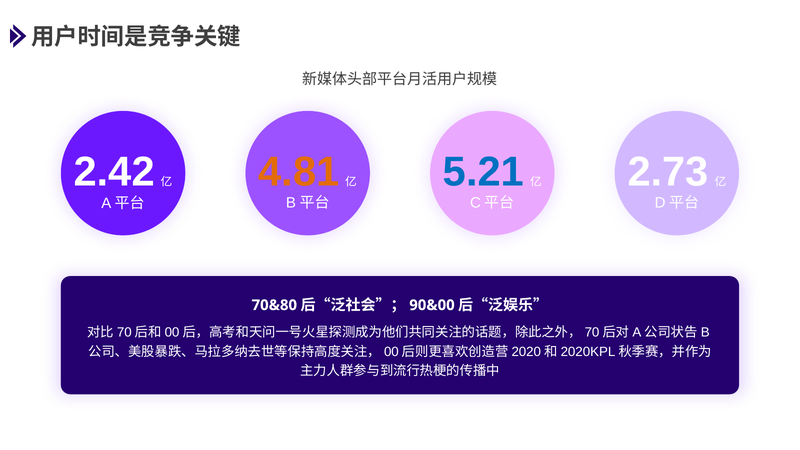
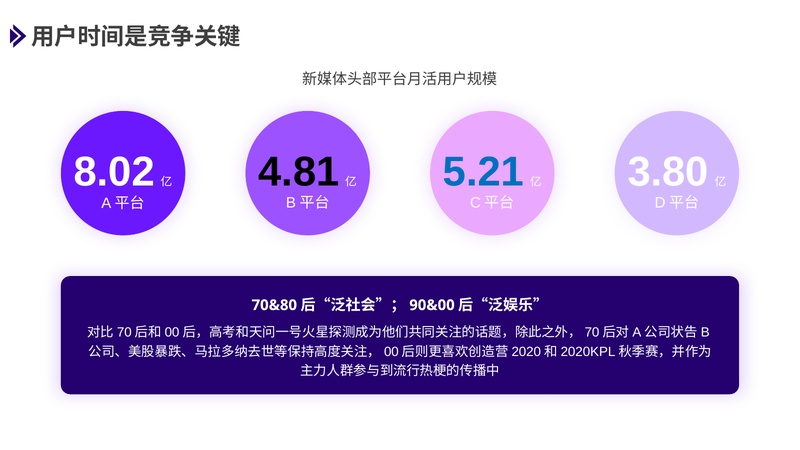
4.81 colour: orange -> black
2.73: 2.73 -> 3.80
2.42: 2.42 -> 8.02
